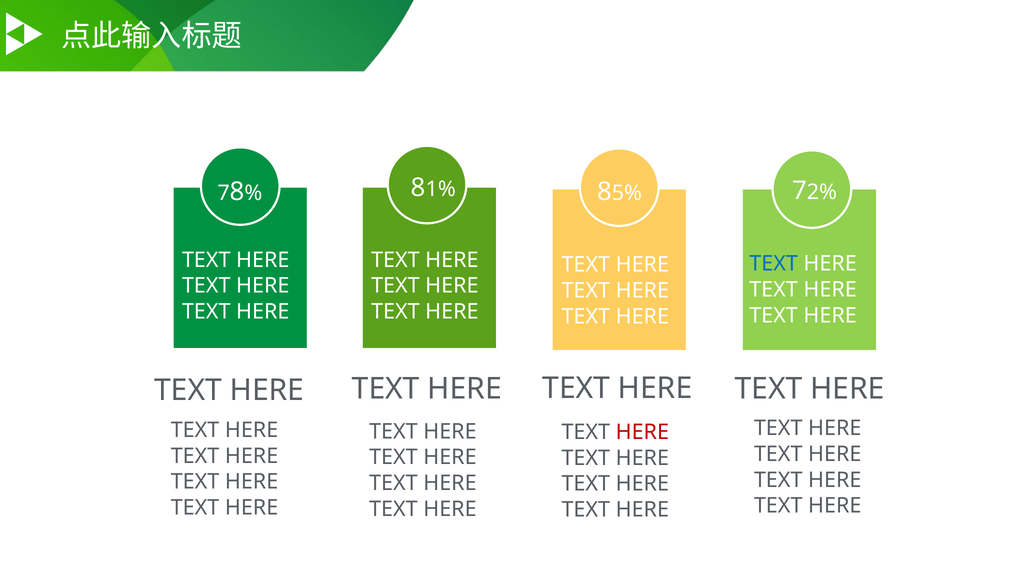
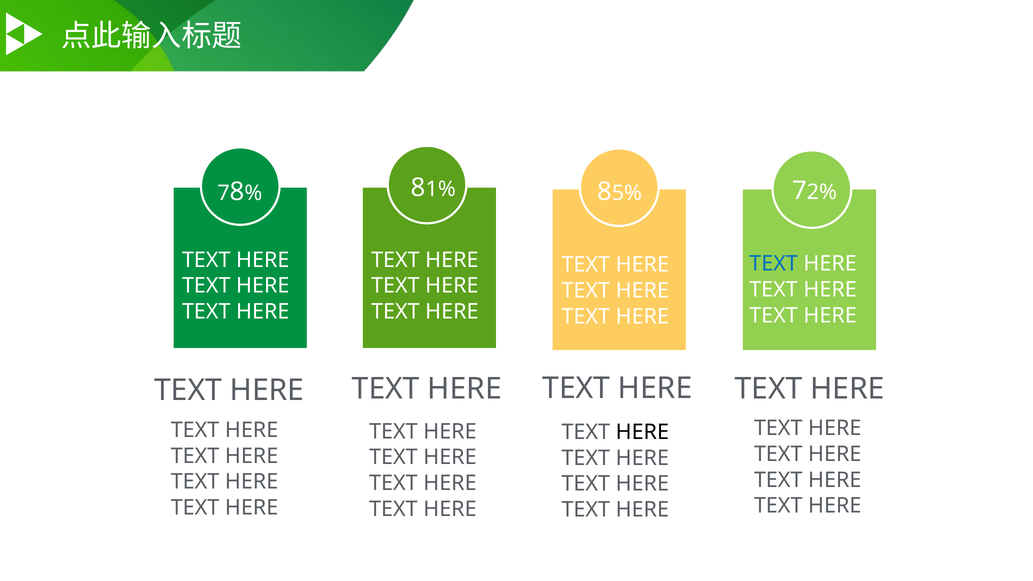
HERE at (642, 432) colour: red -> black
